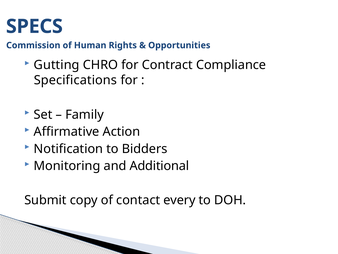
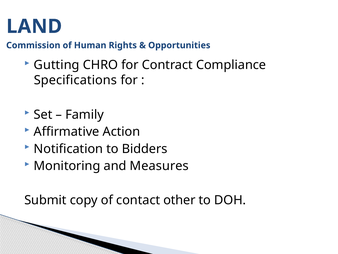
SPECS: SPECS -> LAND
Additional: Additional -> Measures
every: every -> other
